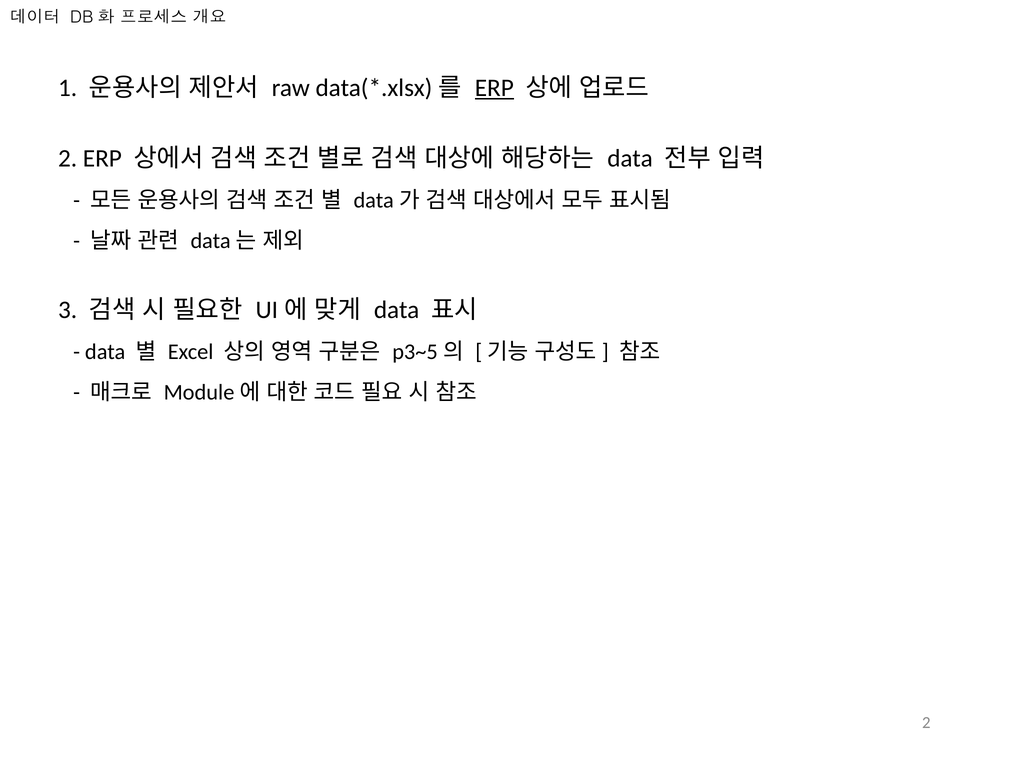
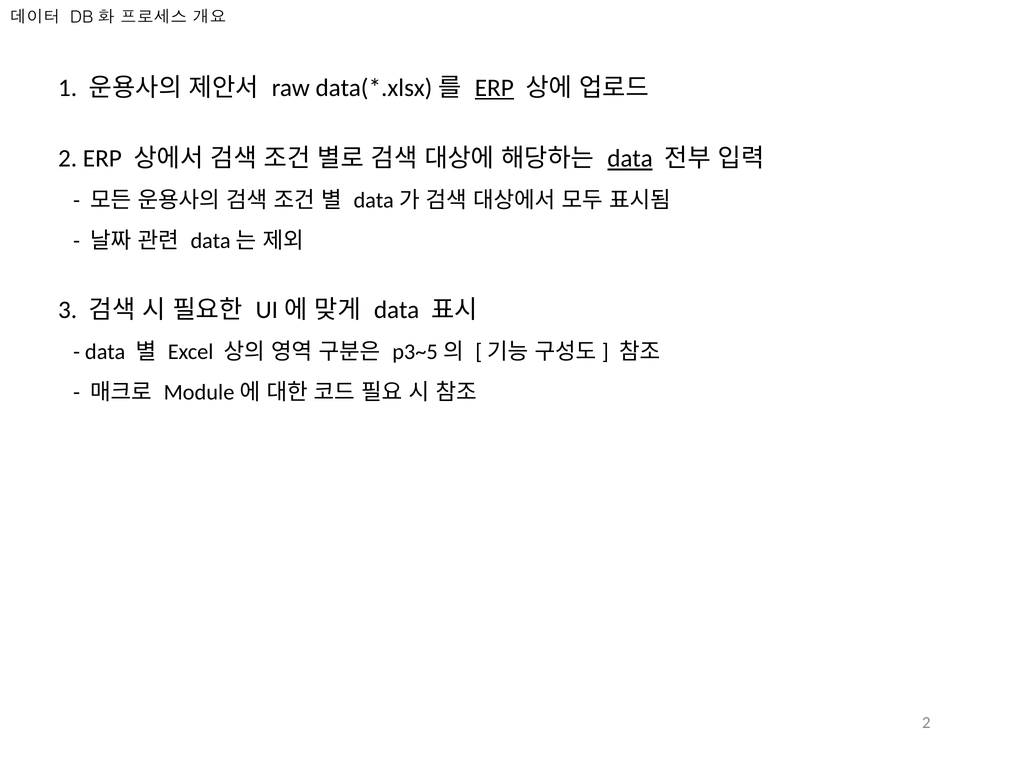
data at (630, 159) underline: none -> present
